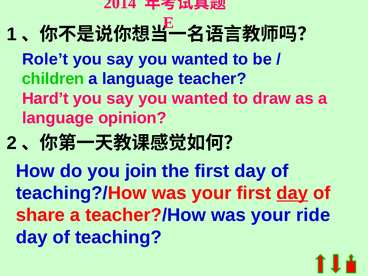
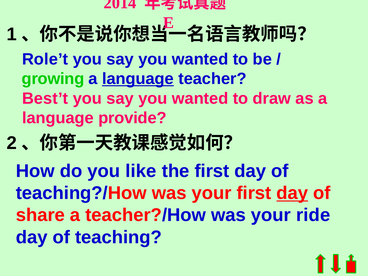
children: children -> growing
language at (138, 79) underline: none -> present
Hard’t: Hard’t -> Best’t
opinion: opinion -> provide
join: join -> like
